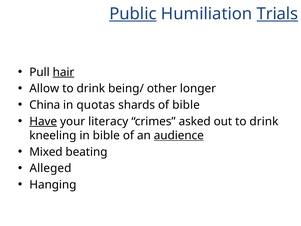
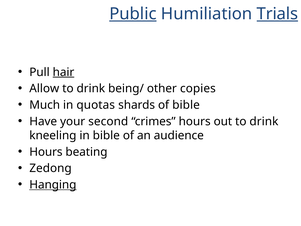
longer: longer -> copies
China: China -> Much
Have underline: present -> none
literacy: literacy -> second
crimes asked: asked -> hours
audience underline: present -> none
Mixed at (46, 152): Mixed -> Hours
Alleged: Alleged -> Zedong
Hanging underline: none -> present
